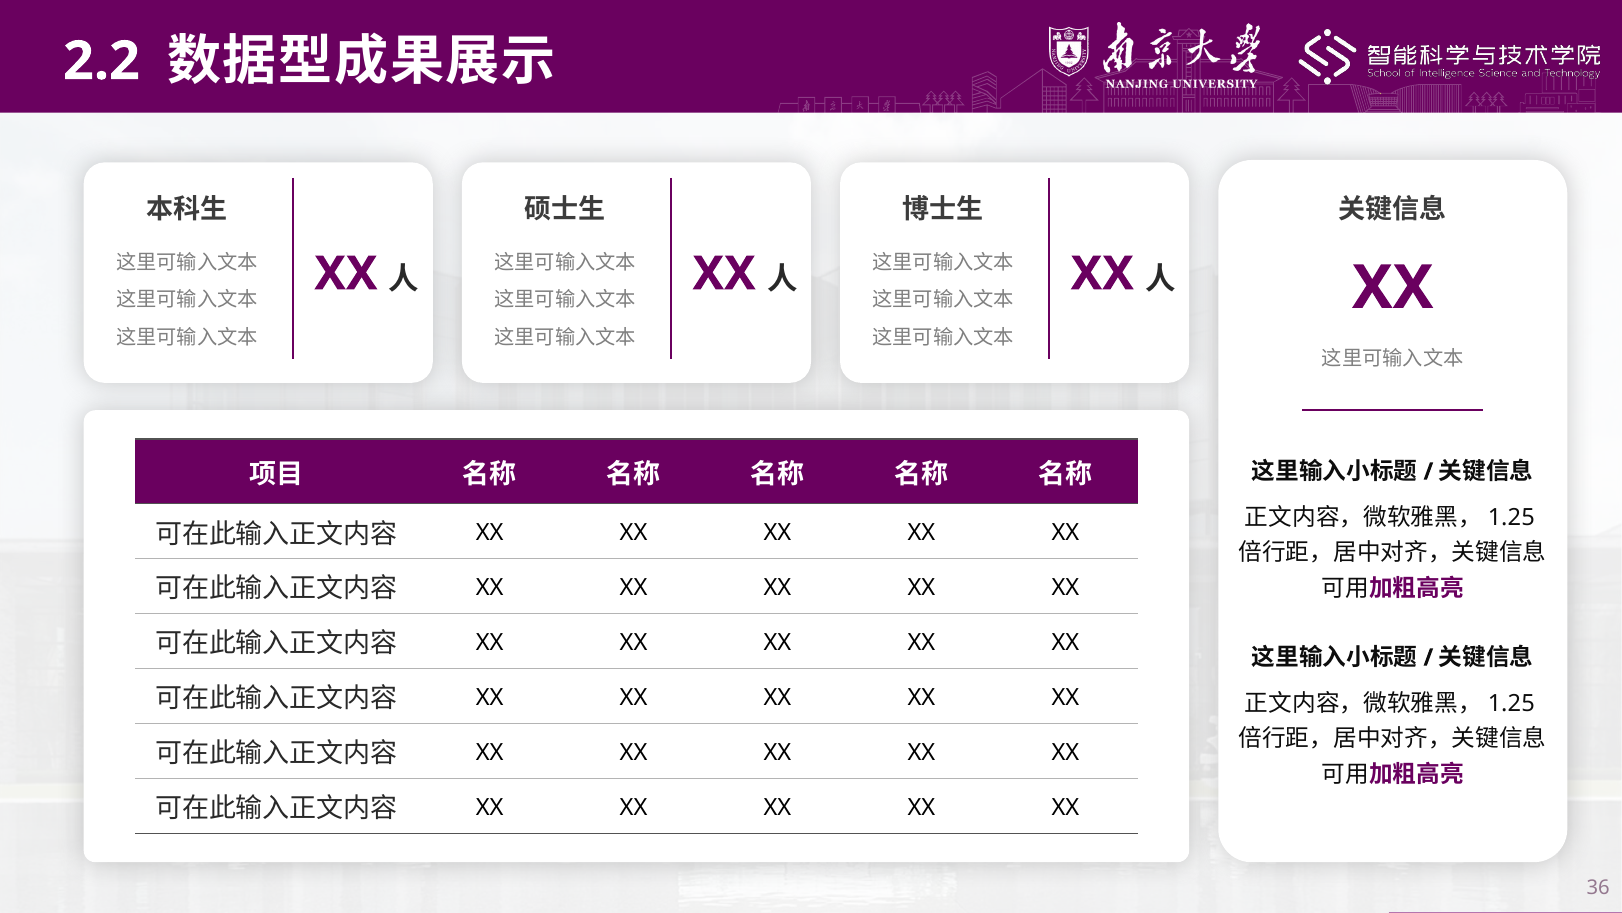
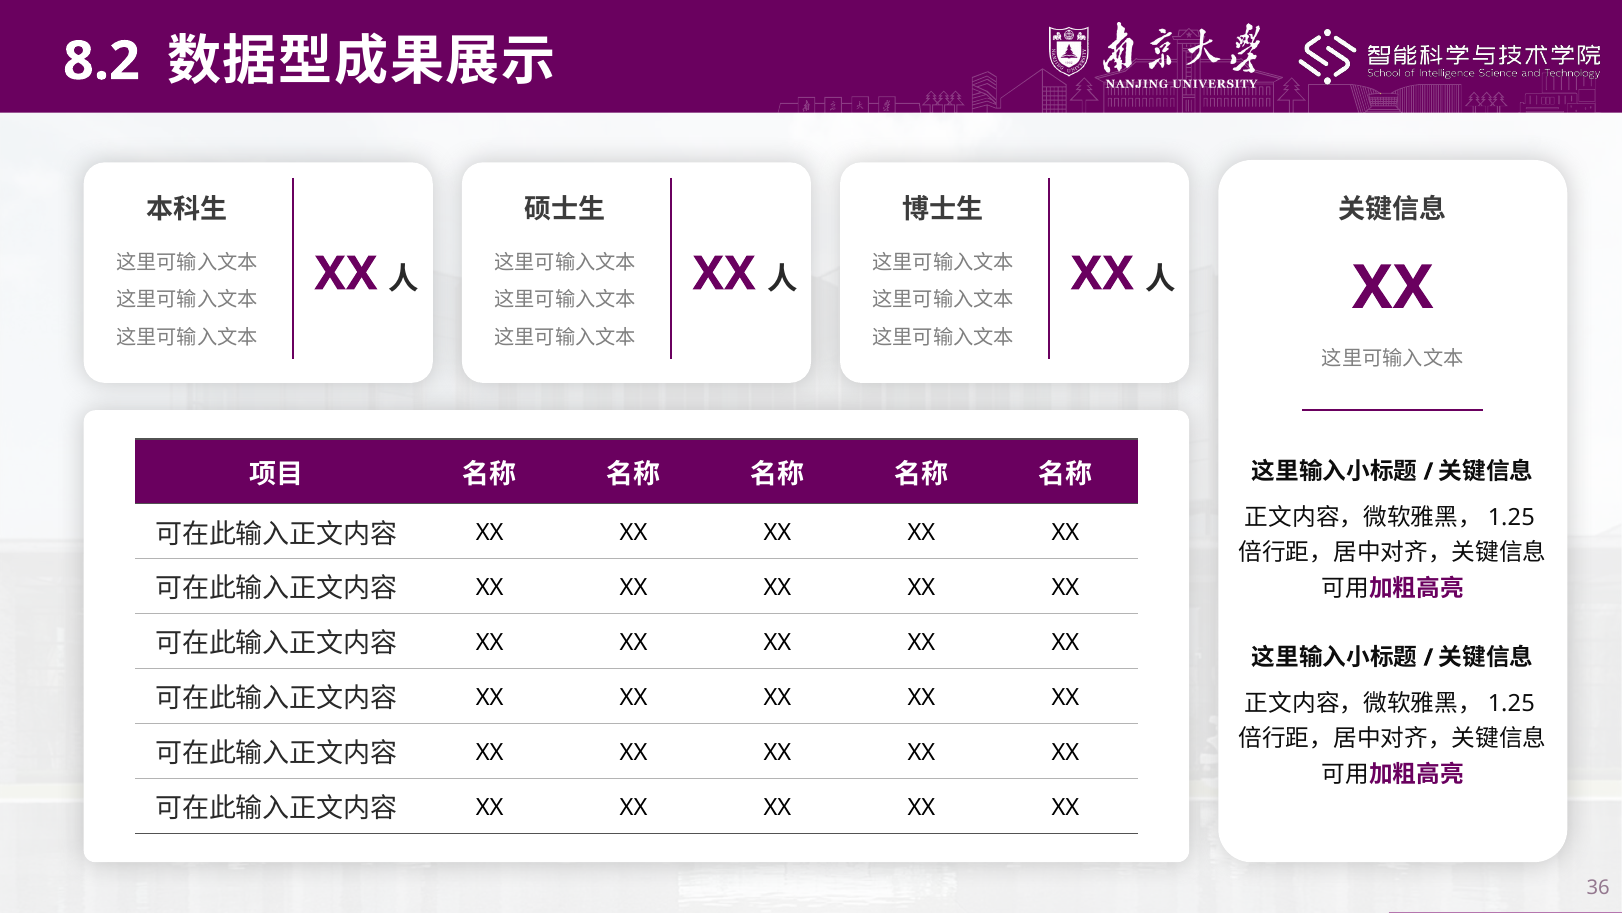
2.2: 2.2 -> 8.2
